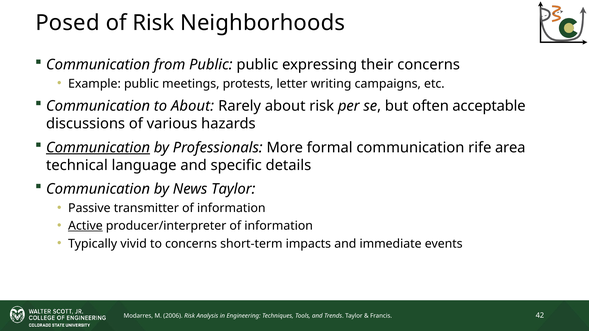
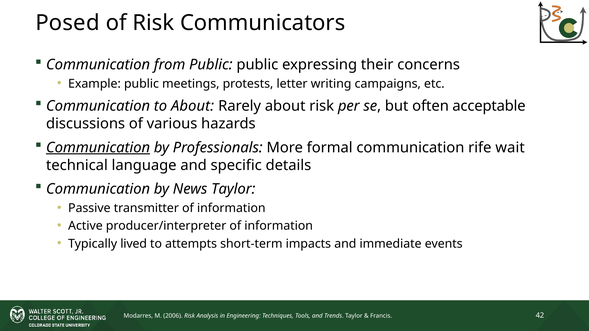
Neighborhoods: Neighborhoods -> Communicators
area: area -> wait
Active underline: present -> none
vivid: vivid -> lived
to concerns: concerns -> attempts
